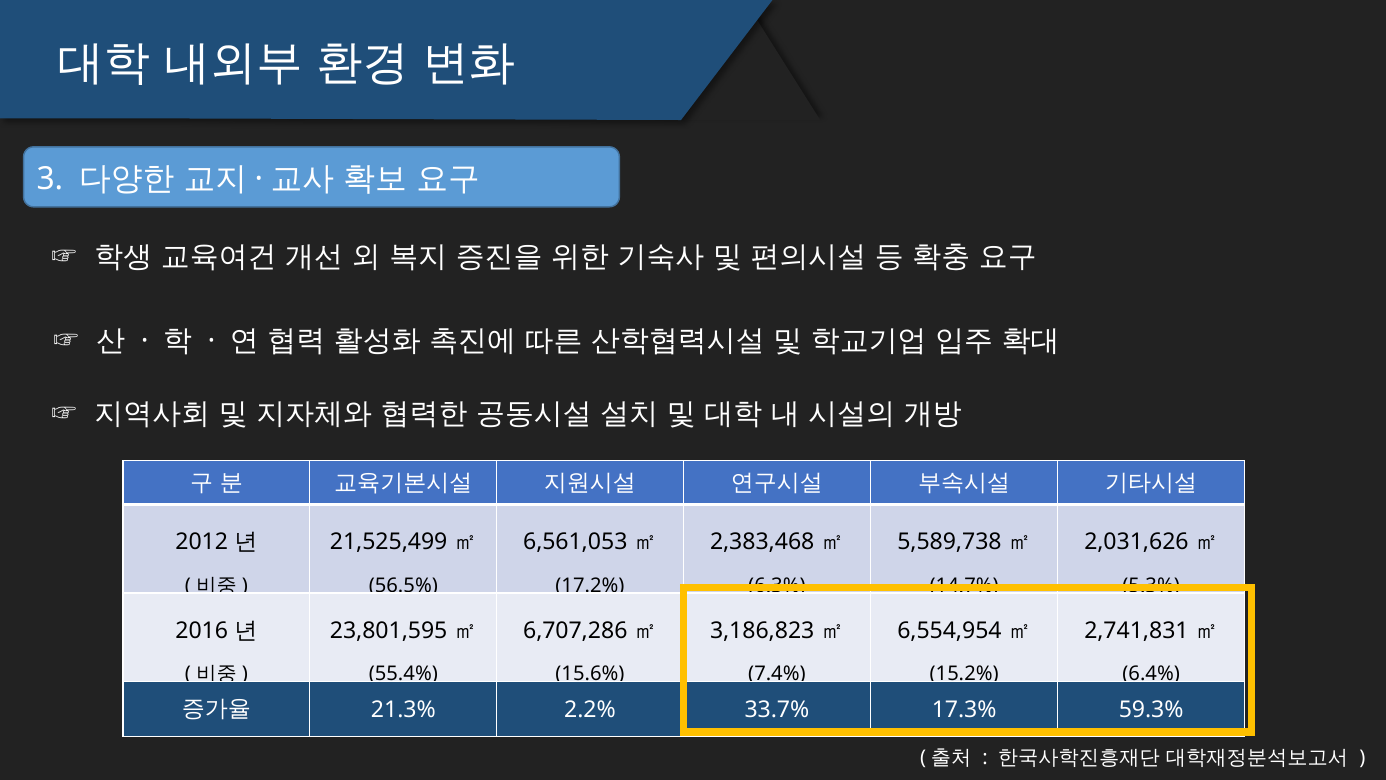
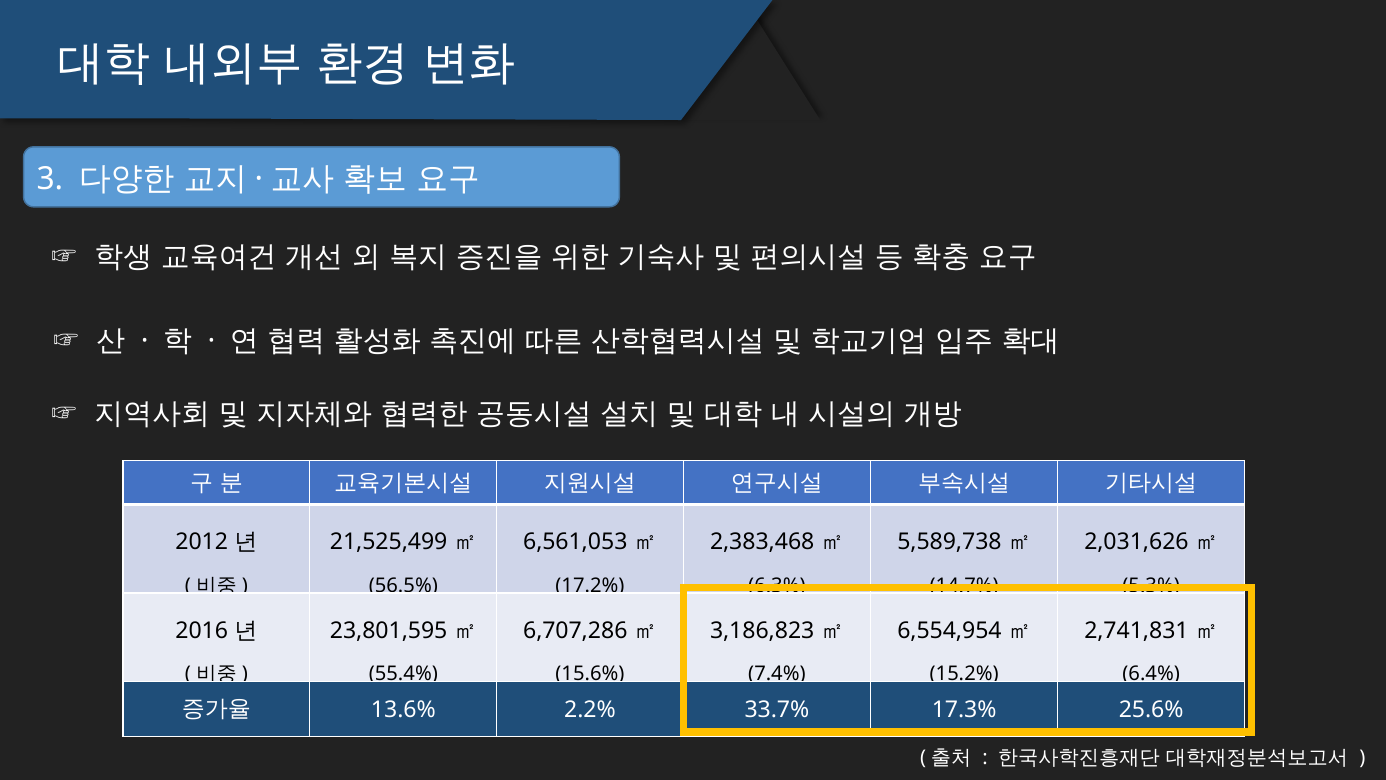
21.3%: 21.3% -> 13.6%
59.3%: 59.3% -> 25.6%
